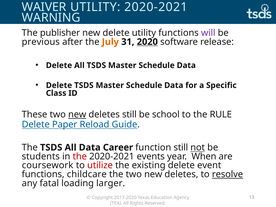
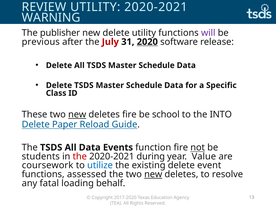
WAIVER: WAIVER -> REVIEW
July colour: orange -> red
deletes still: still -> fire
RULE: RULE -> INTO
Career: Career -> Events
function still: still -> fire
events: events -> during
When: When -> Value
utilize colour: red -> blue
childcare: childcare -> assessed
new at (153, 174) underline: none -> present
resolve underline: present -> none
larger: larger -> behalf
